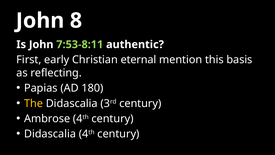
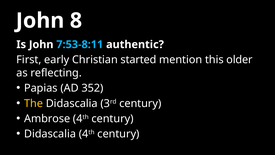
7:53-8:11 colour: light green -> light blue
eternal: eternal -> started
basis: basis -> older
180: 180 -> 352
